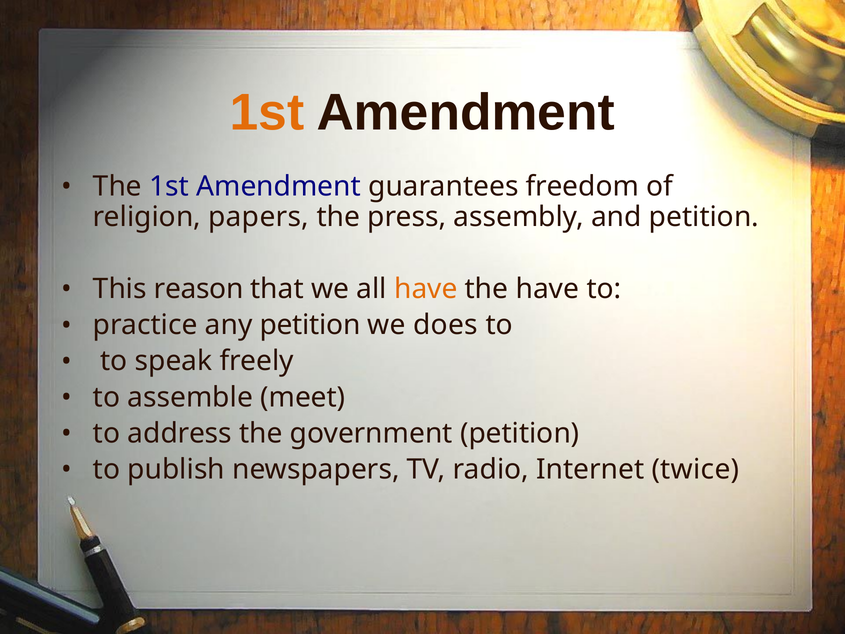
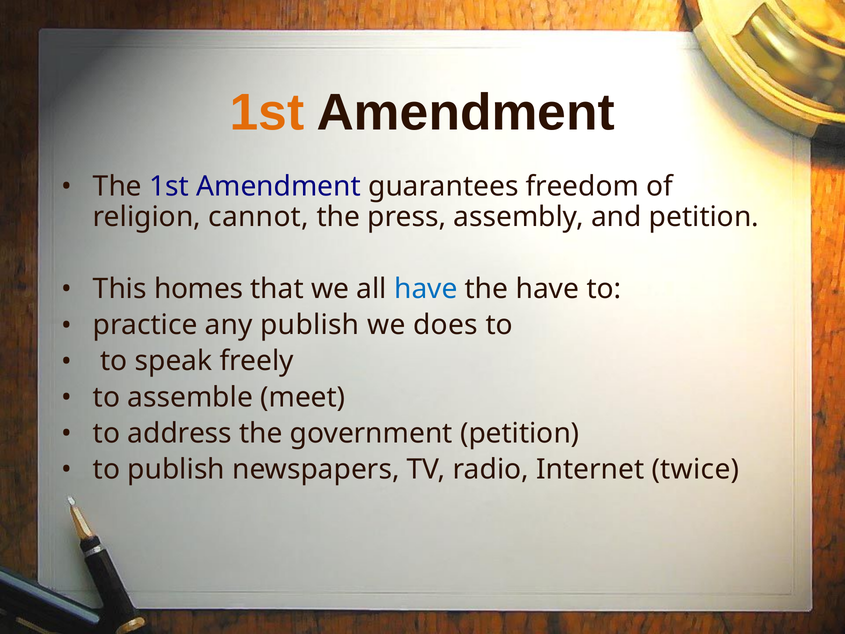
papers: papers -> cannot
reason: reason -> homes
have at (426, 289) colour: orange -> blue
any petition: petition -> publish
